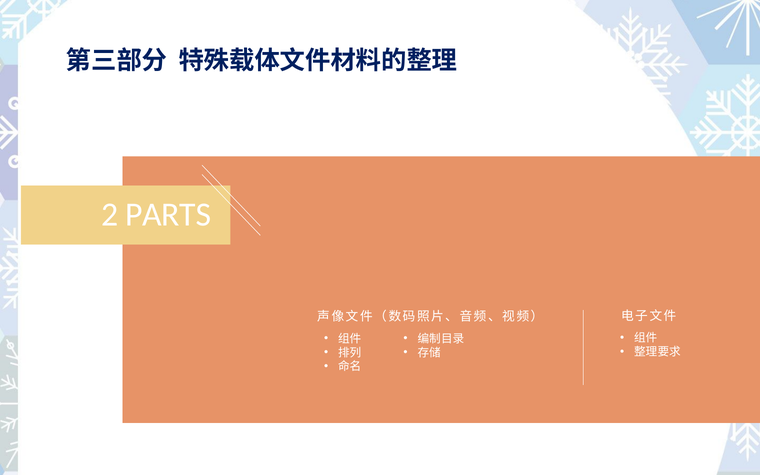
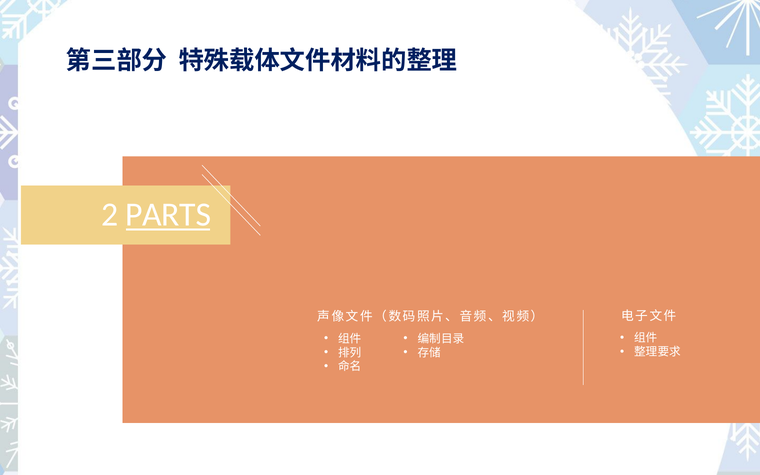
PARTS underline: none -> present
